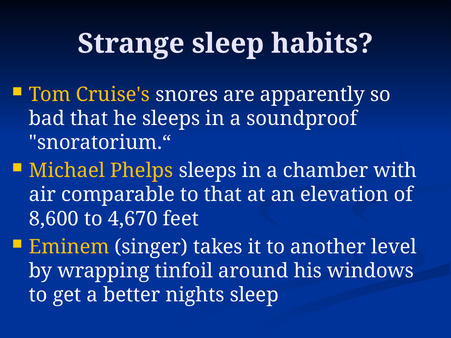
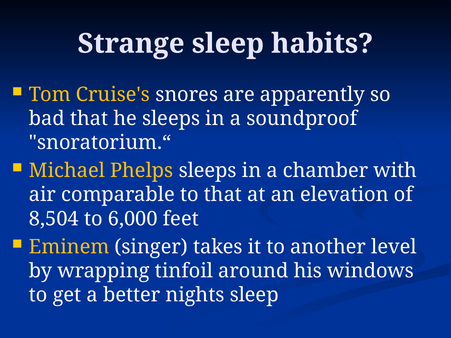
8,600: 8,600 -> 8,504
4,670: 4,670 -> 6,000
